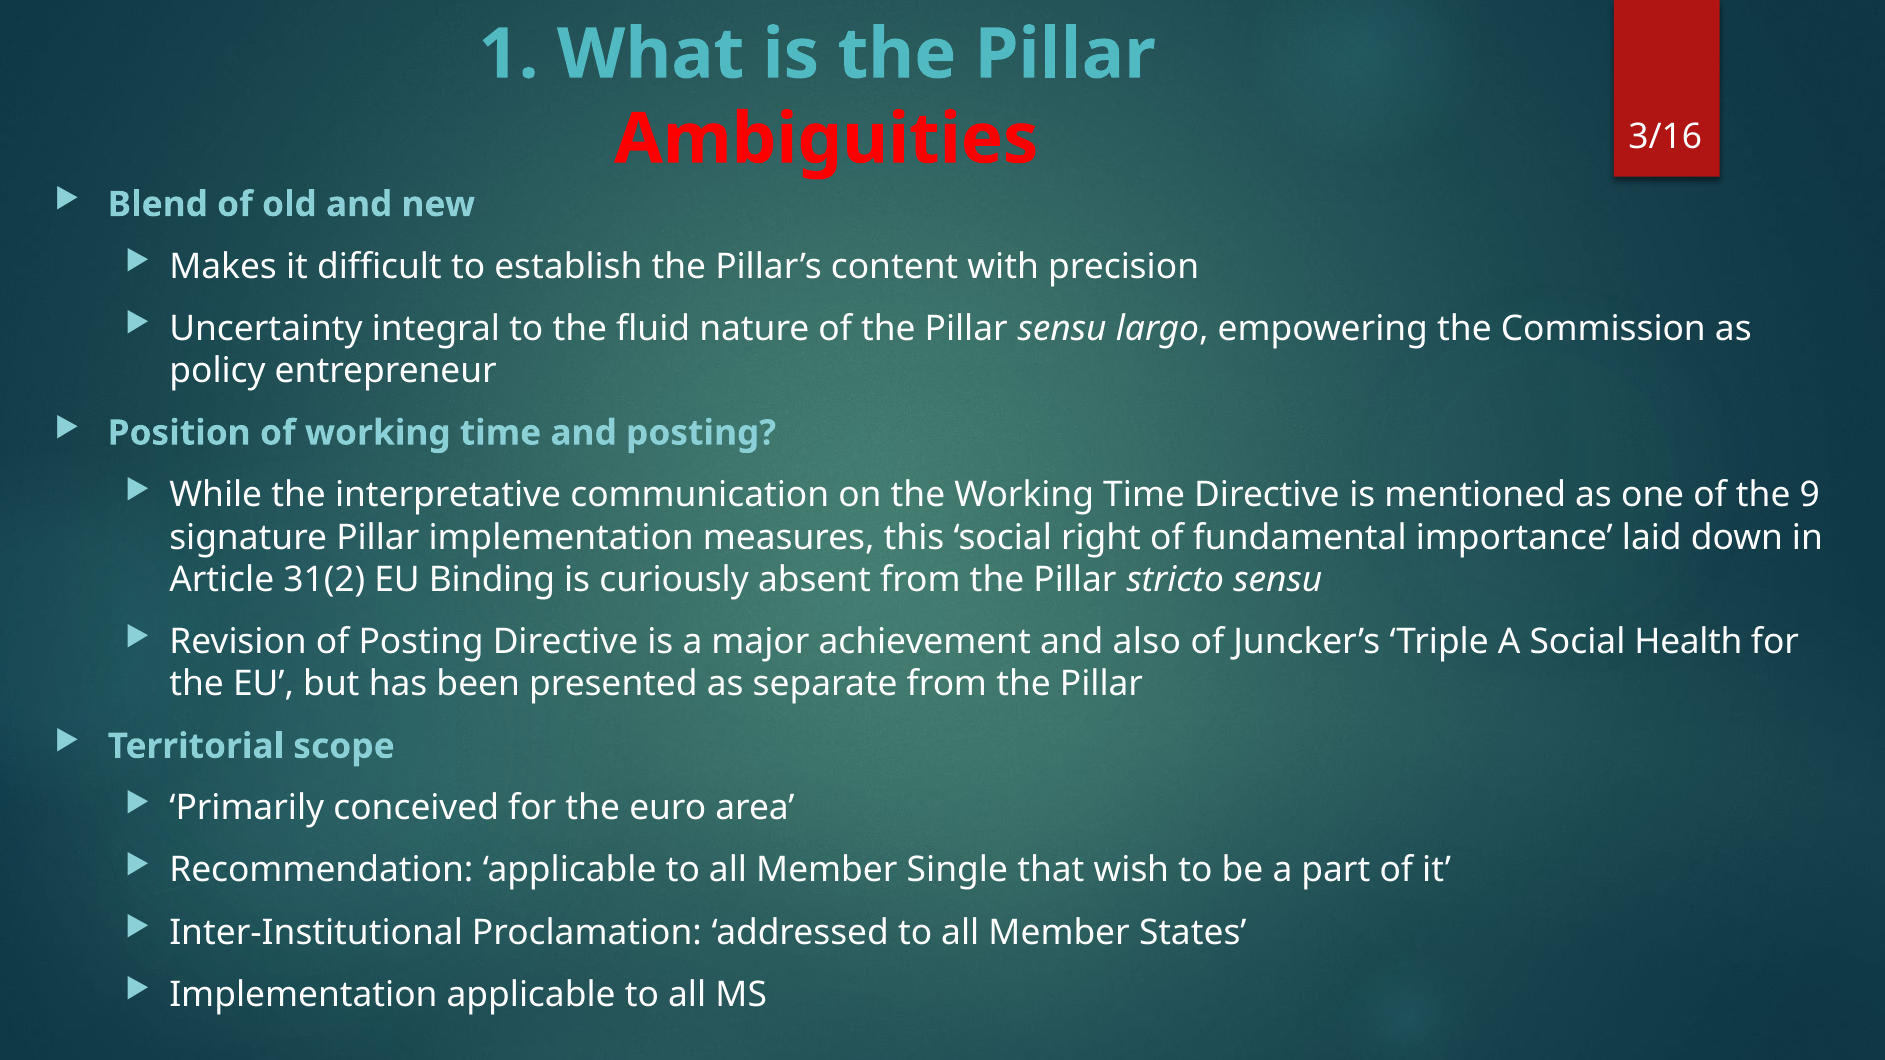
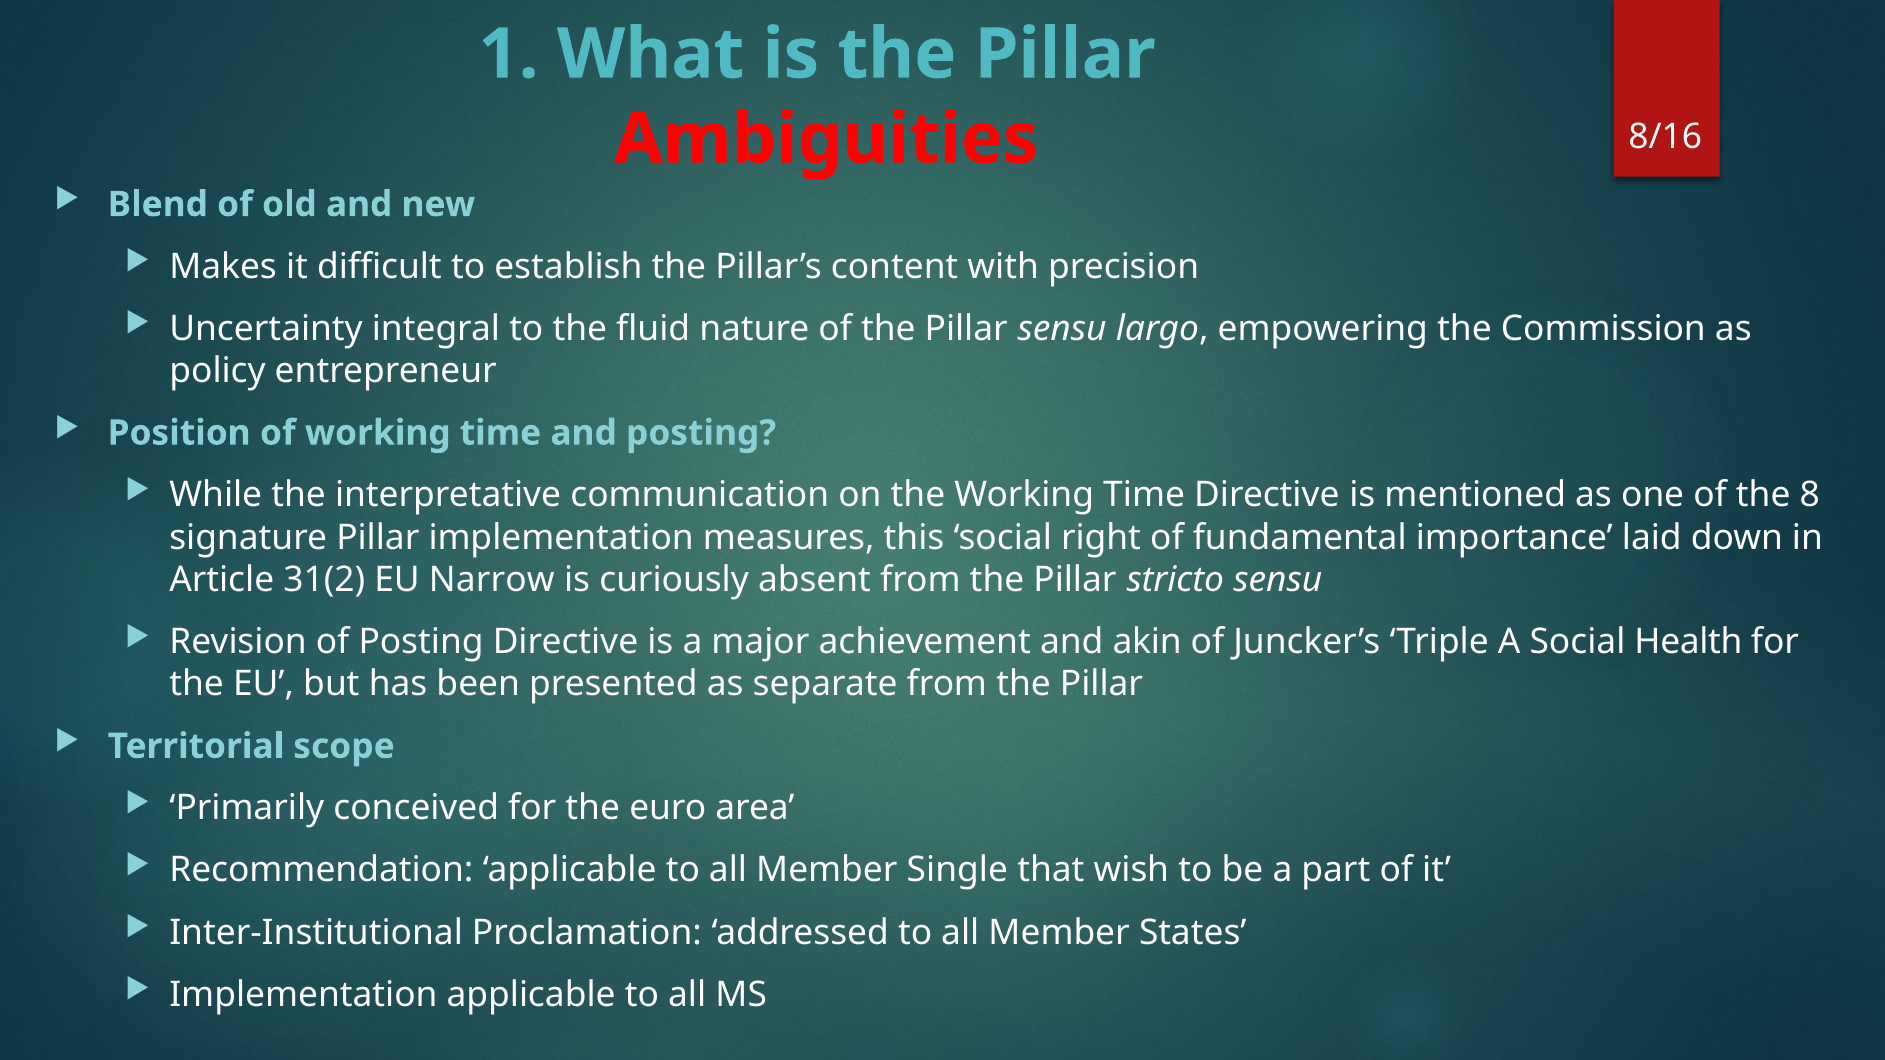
3/16: 3/16 -> 8/16
9: 9 -> 8
Binding: Binding -> Narrow
also: also -> akin
